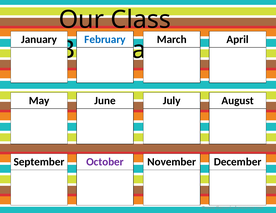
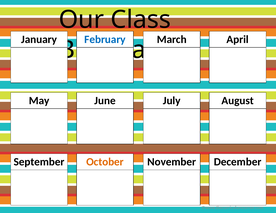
October colour: purple -> orange
